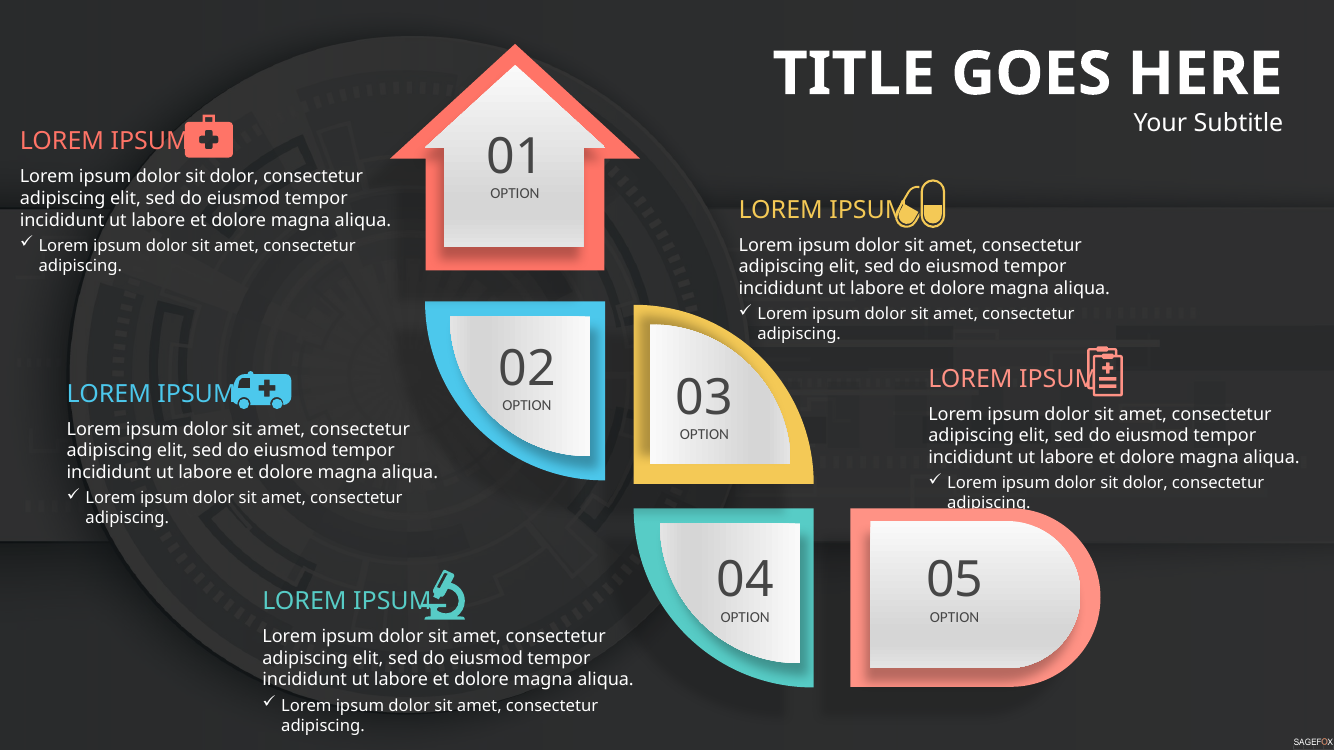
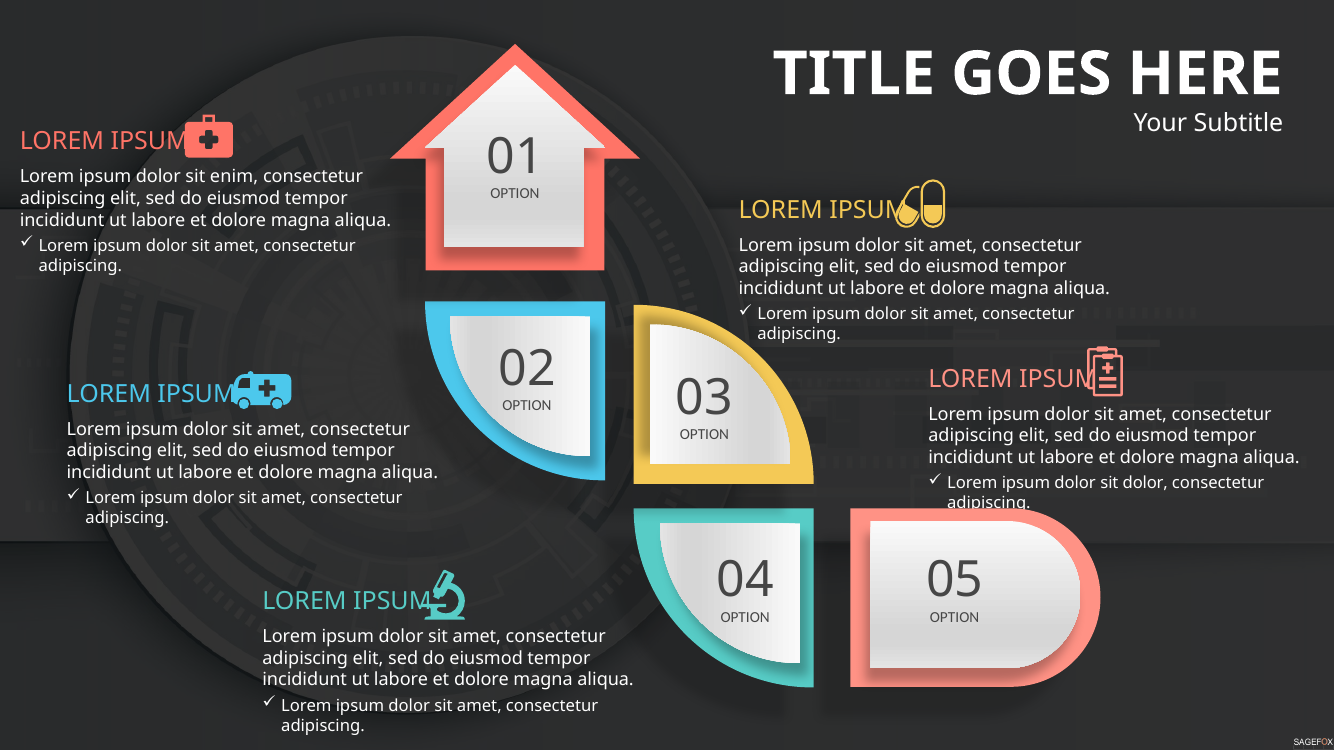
dolor at (234, 177): dolor -> enim
